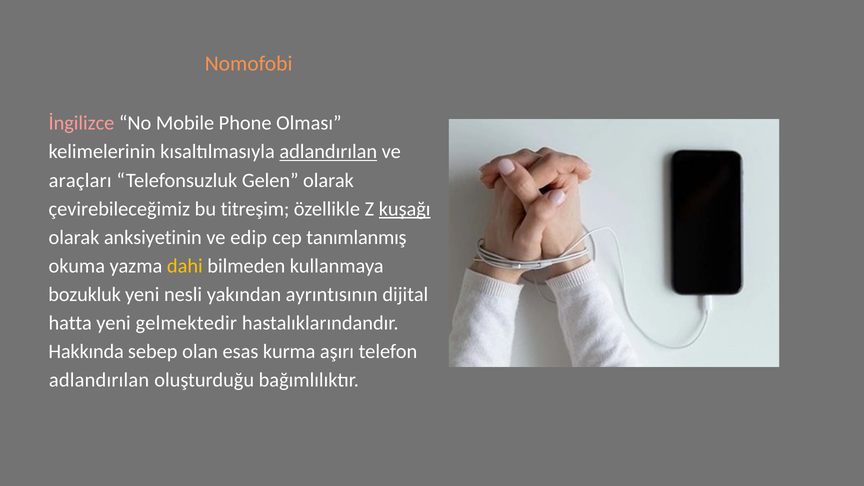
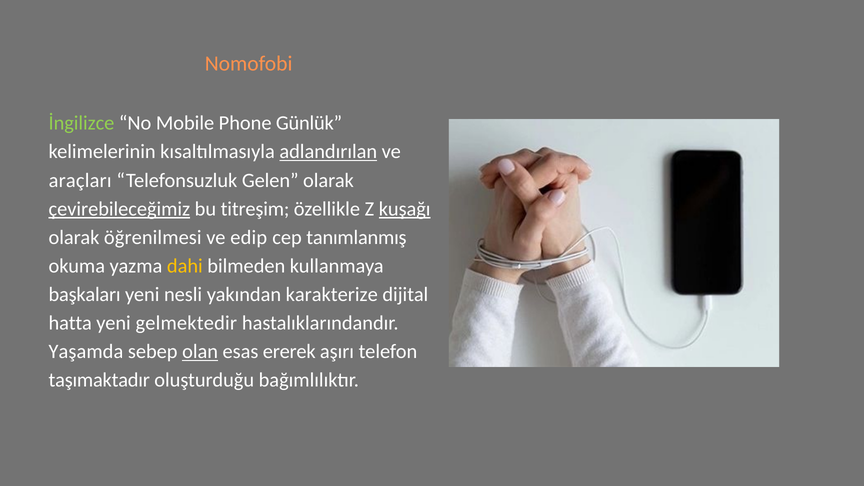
İngilizce colour: pink -> light green
Olması: Olması -> Günlük
çevirebileceğimiz underline: none -> present
anksiyetinin: anksiyetinin -> öğrenilmesi
bozukluk: bozukluk -> başkaları
ayrıntısının: ayrıntısının -> karakterize
Hakkında: Hakkında -> Yaşamda
olan underline: none -> present
kurma: kurma -> ererek
adlandırılan at (99, 380): adlandırılan -> taşımaktadır
